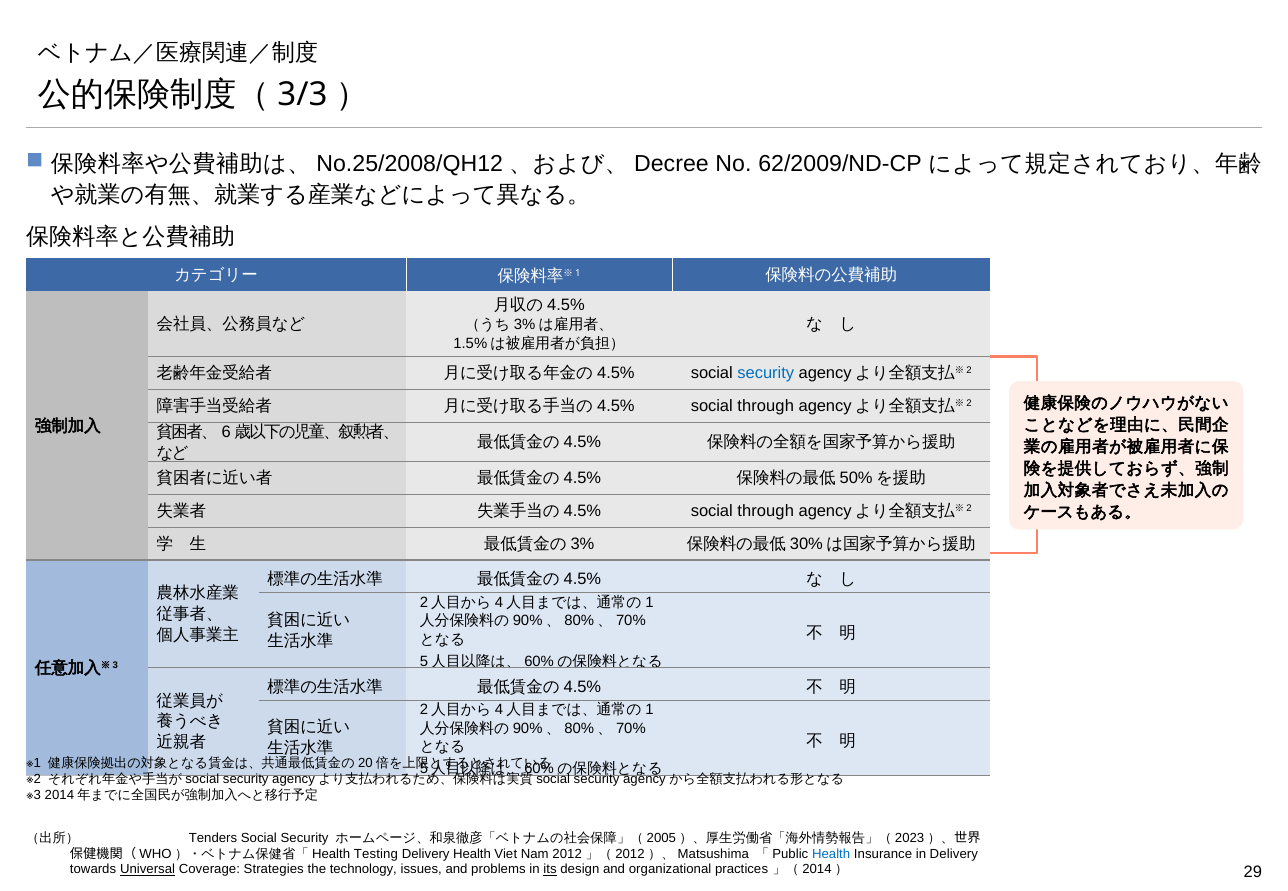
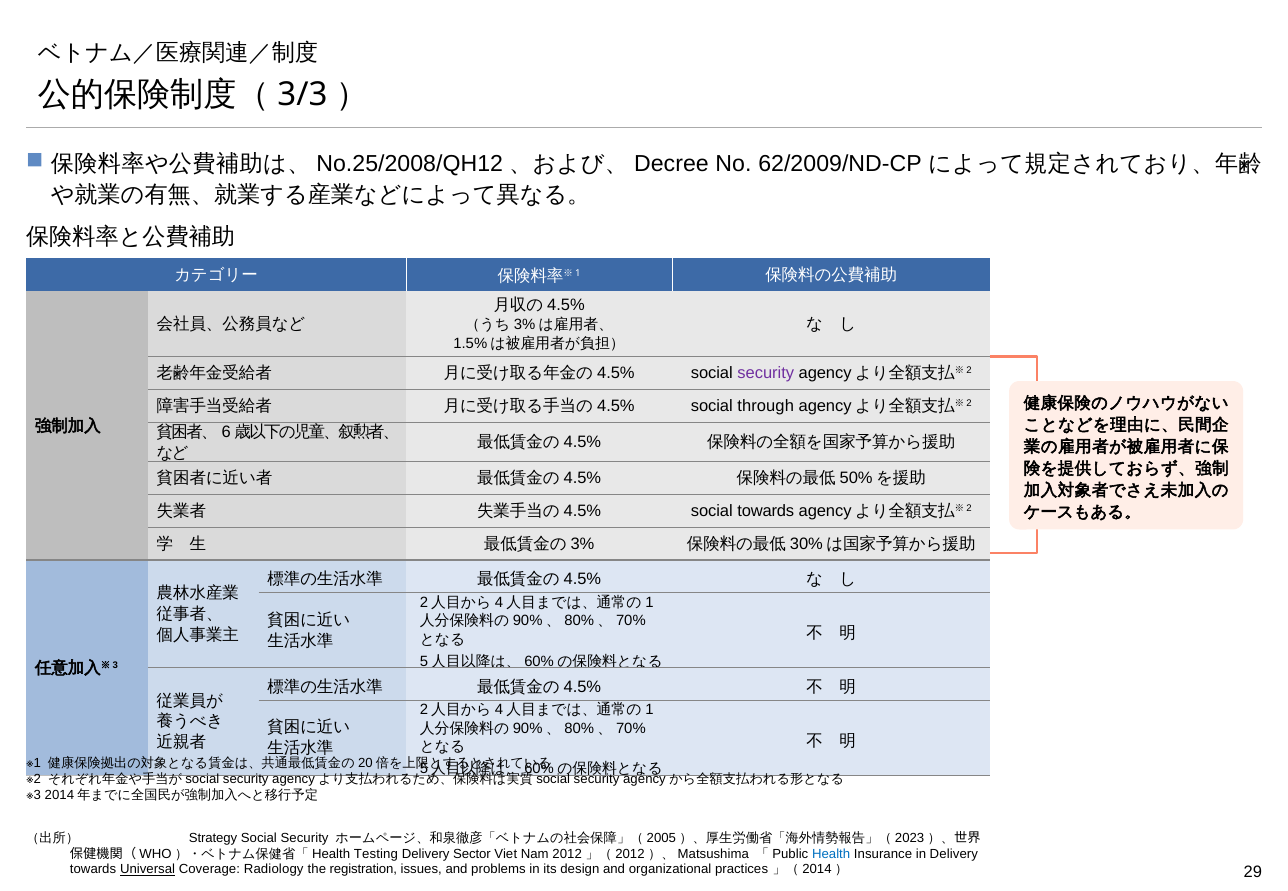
security at (766, 373) colour: blue -> purple
through at (766, 511): through -> towards
Tenders: Tenders -> Strategy
Delivery Health: Health -> Sector
Strategies: Strategies -> Radiology
technology: technology -> registration
its underline: present -> none
